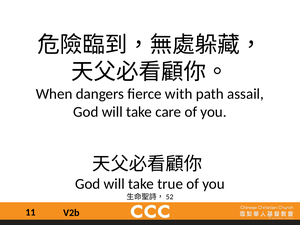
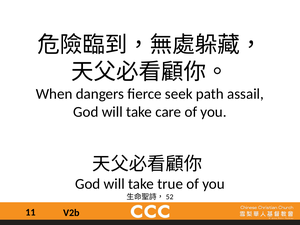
with: with -> seek
